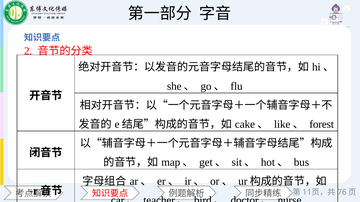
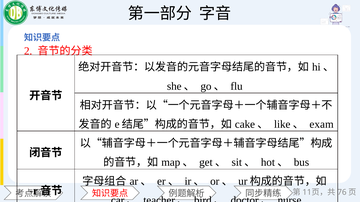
forest: forest -> exam
